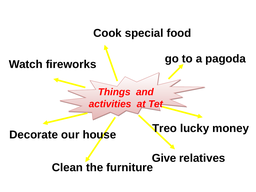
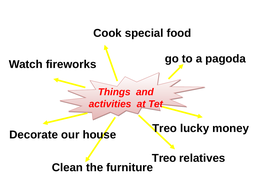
Give at (164, 158): Give -> Treo
